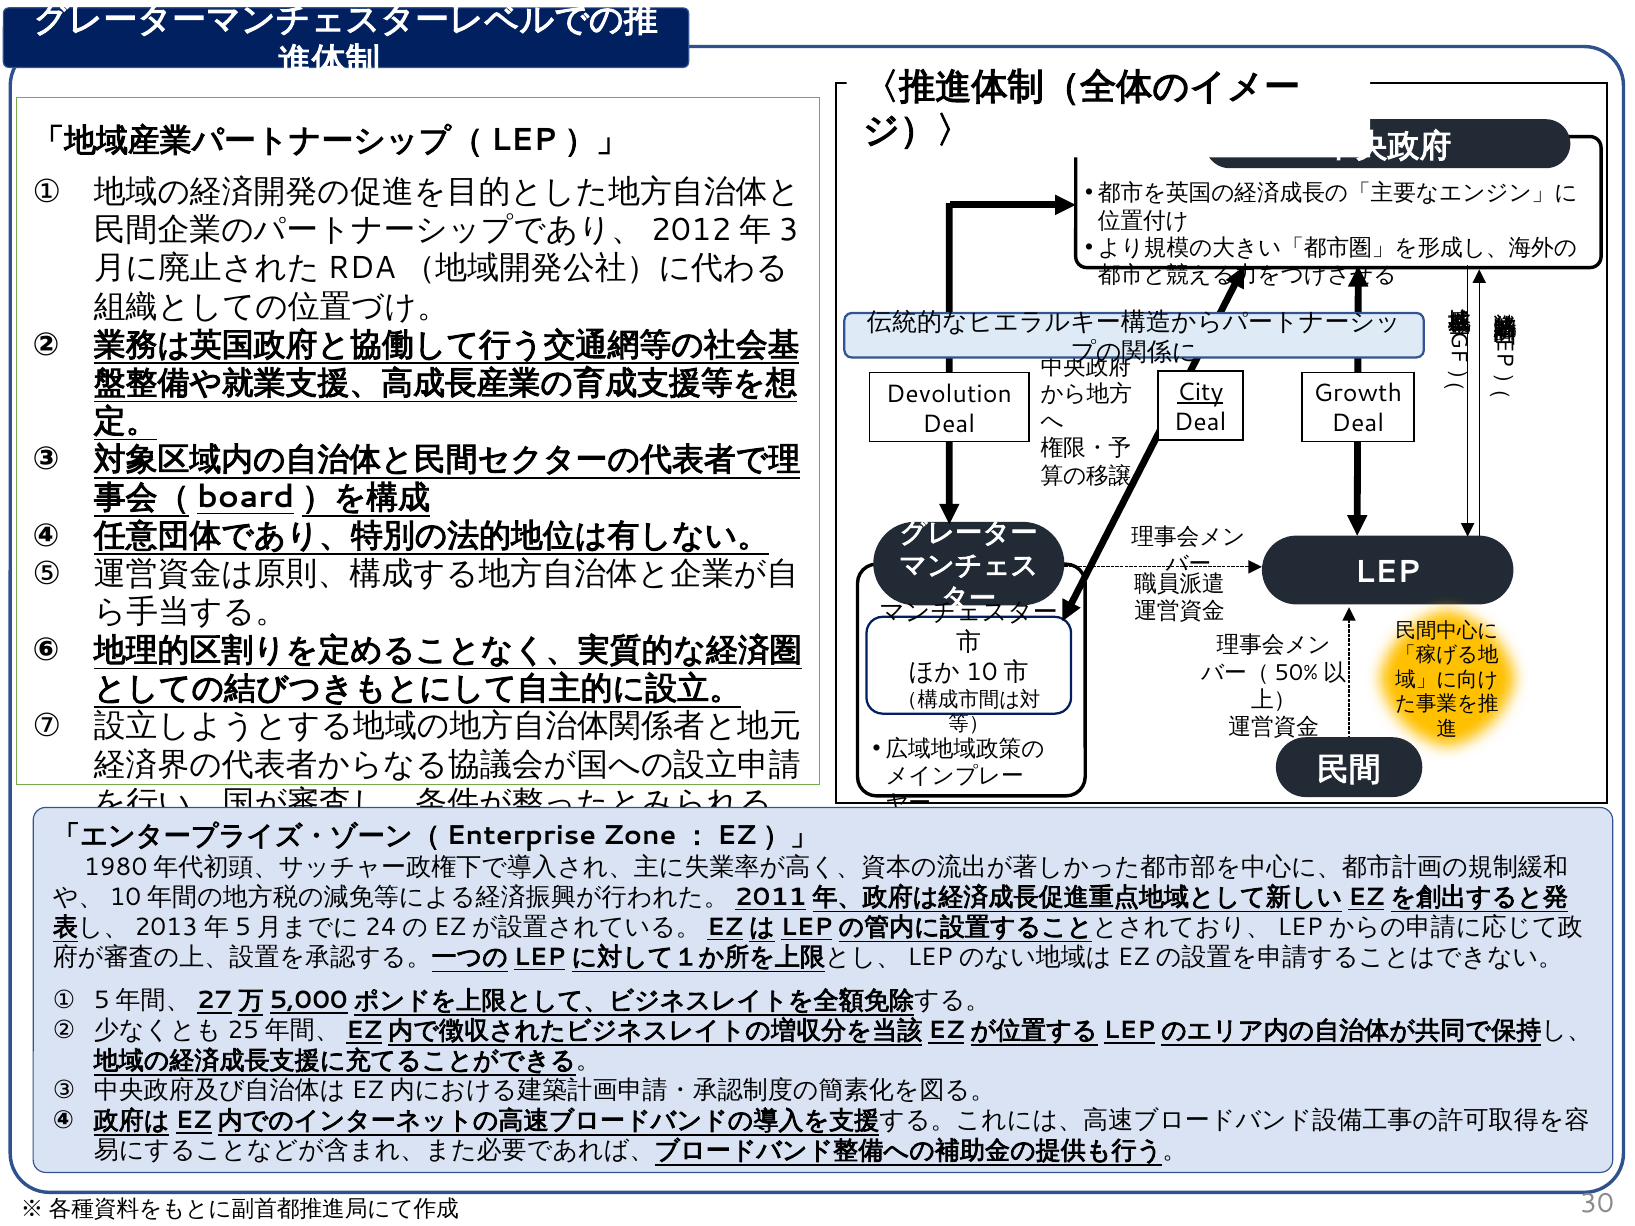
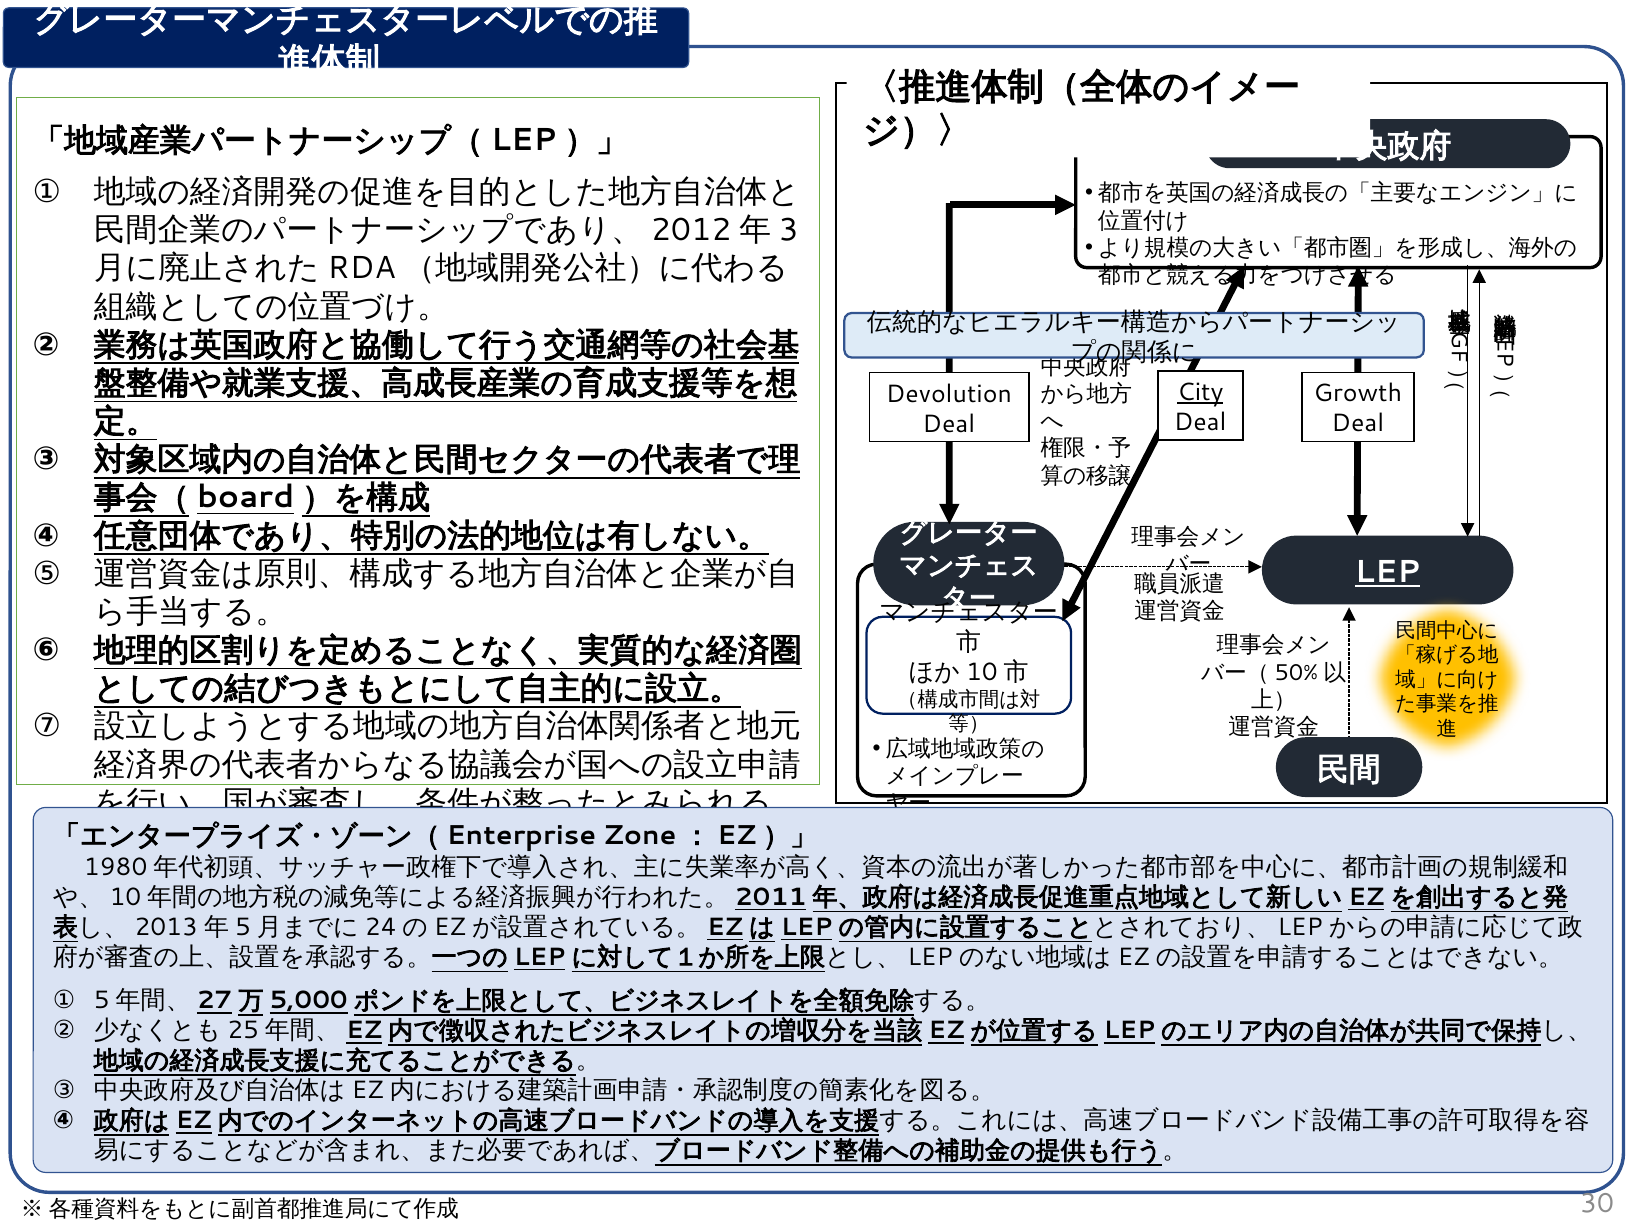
LEP underline: none -> present
